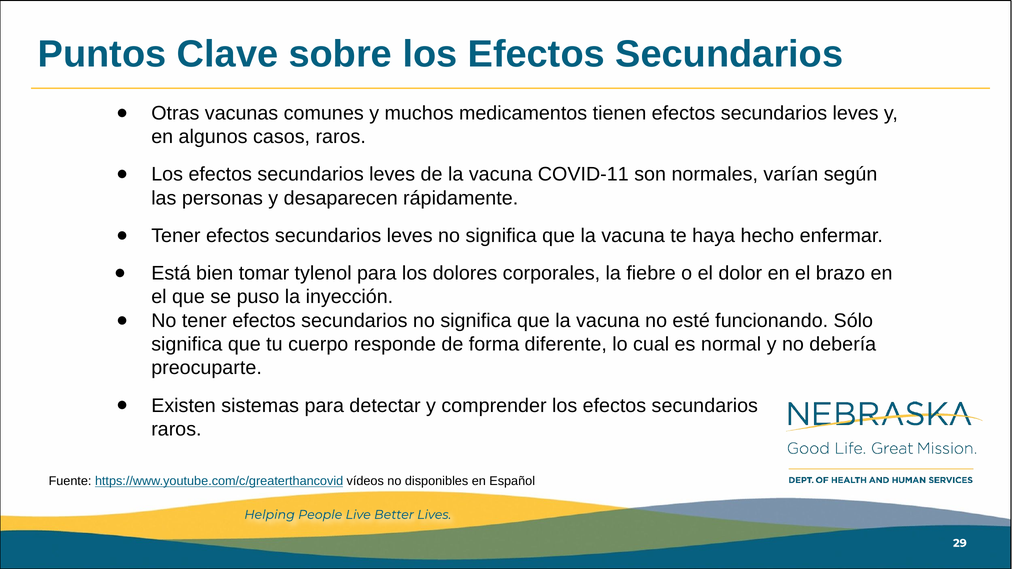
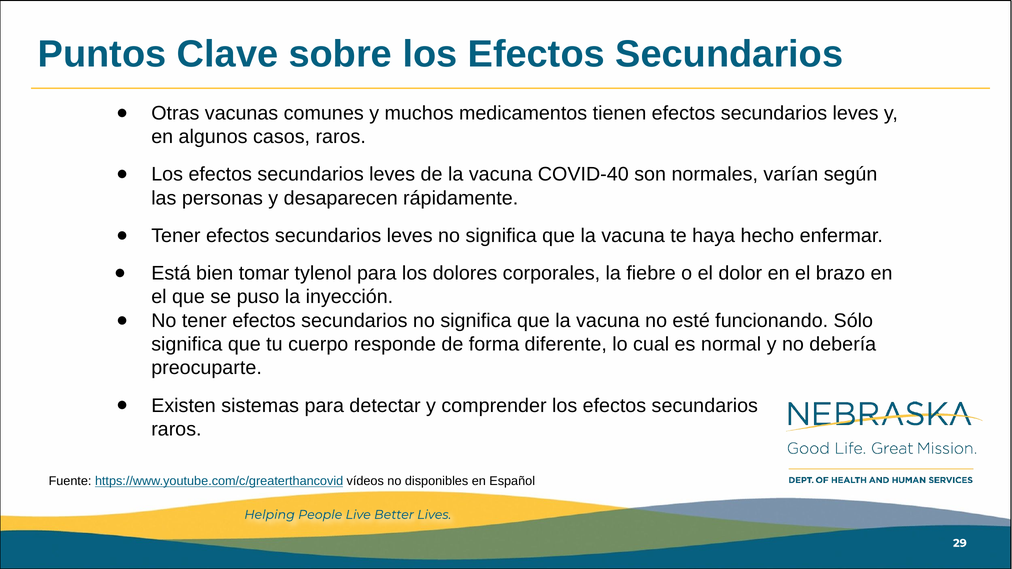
COVID-11: COVID-11 -> COVID-40
